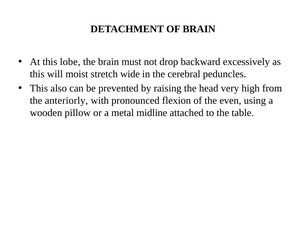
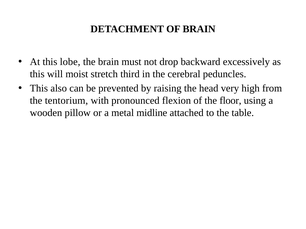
wide: wide -> third
anteriorly: anteriorly -> tentorium
even: even -> floor
